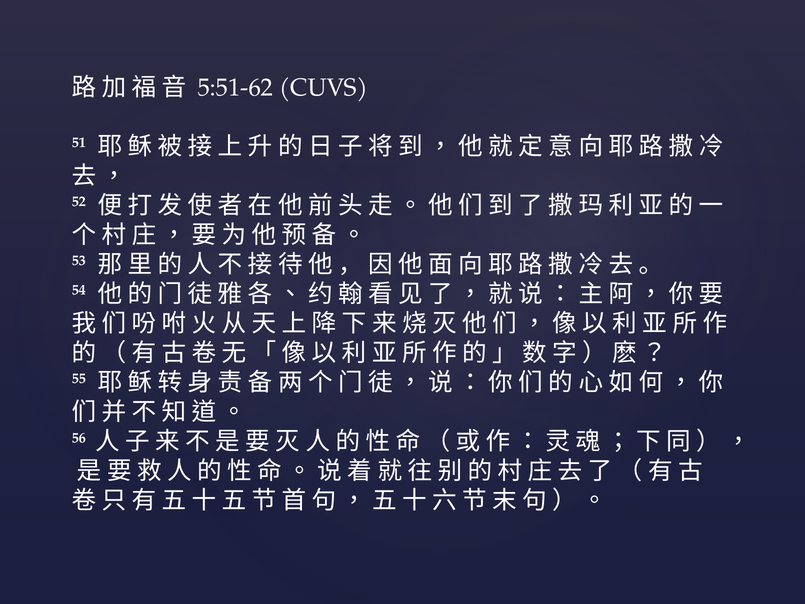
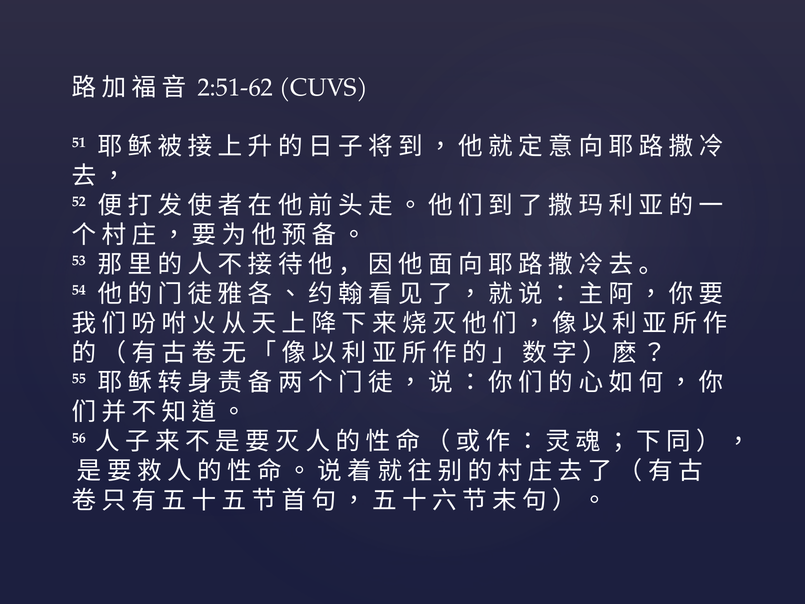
5:51-62: 5:51-62 -> 2:51-62
